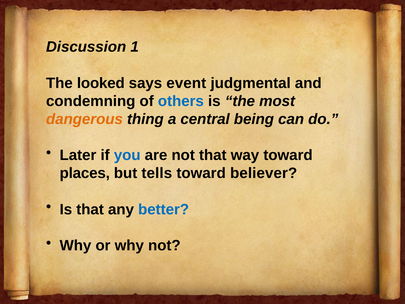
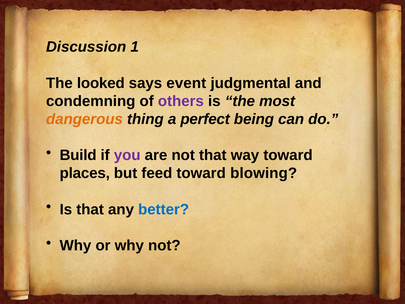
others colour: blue -> purple
central: central -> perfect
Later: Later -> Build
you colour: blue -> purple
tells: tells -> feed
believer: believer -> blowing
